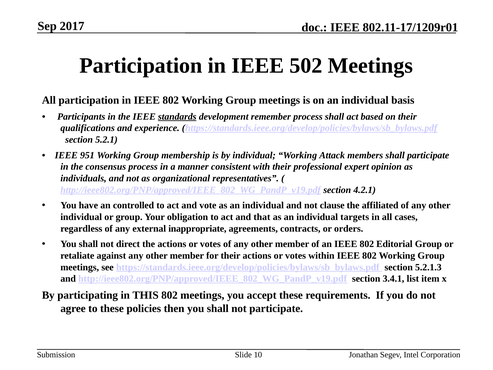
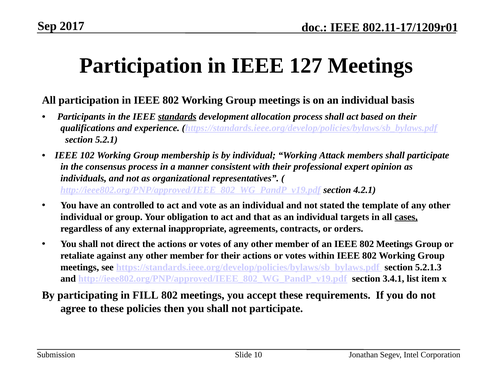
502: 502 -> 127
remember: remember -> allocation
951: 951 -> 102
clause: clause -> stated
affiliated: affiliated -> template
cases underline: none -> present
IEEE 802 Editorial: Editorial -> Meetings
THIS: THIS -> FILL
